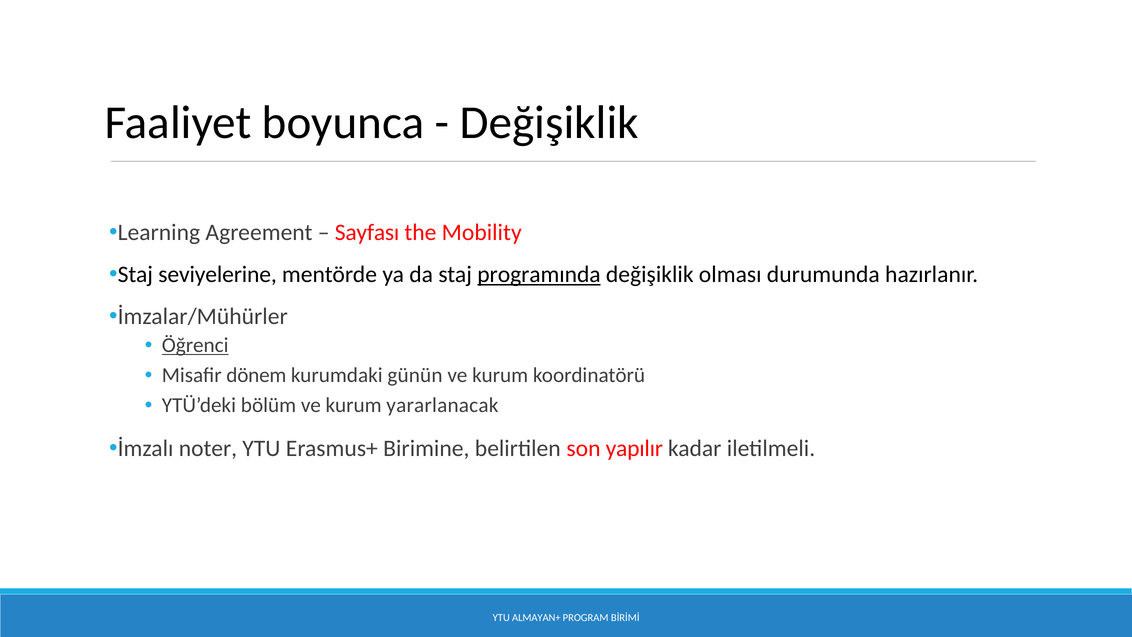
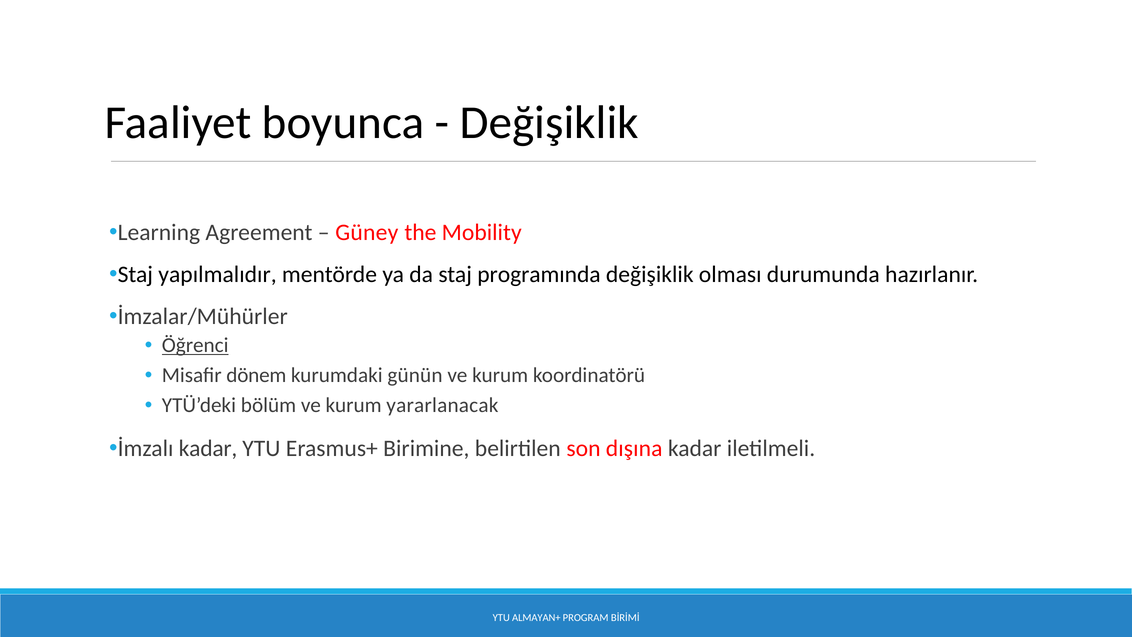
Sayfası: Sayfası -> Güney
seviyelerine: seviyelerine -> yapılmalıdır
programında underline: present -> none
İmzalı noter: noter -> kadar
yapılır: yapılır -> dışına
